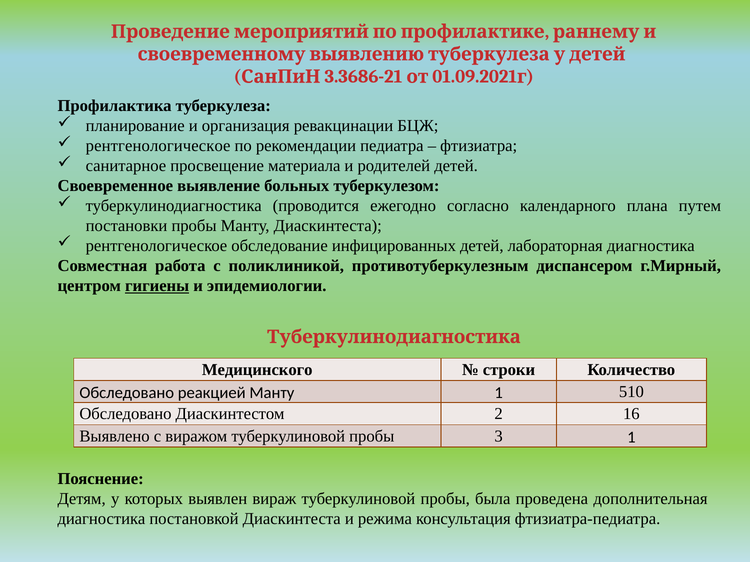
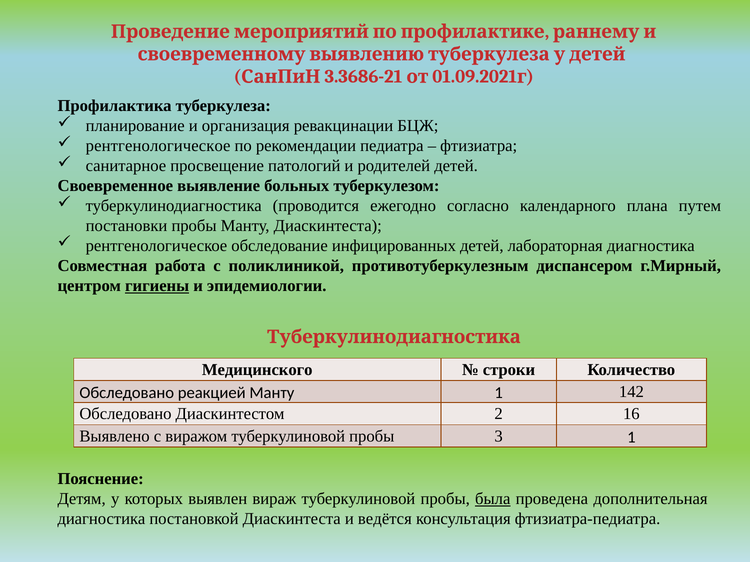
материала: материала -> патологий
510: 510 -> 142
была underline: none -> present
режима: режима -> ведётся
